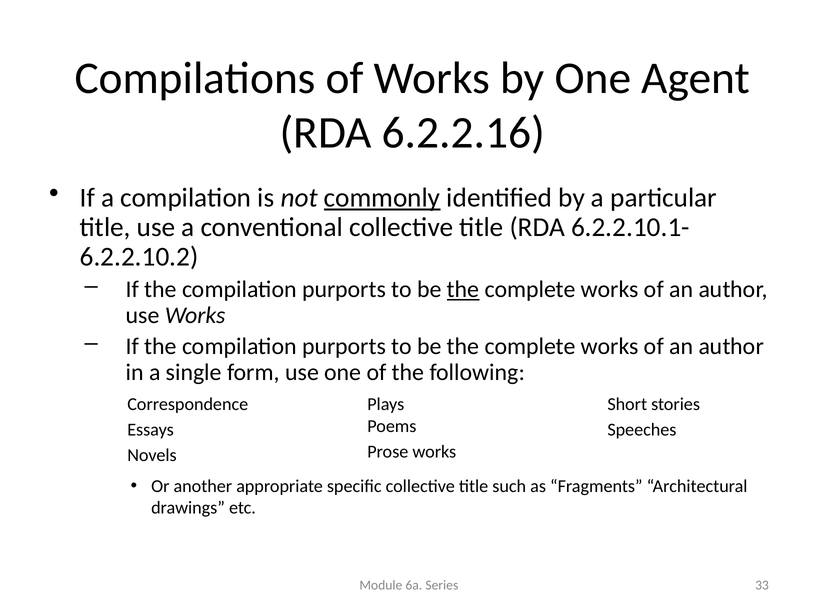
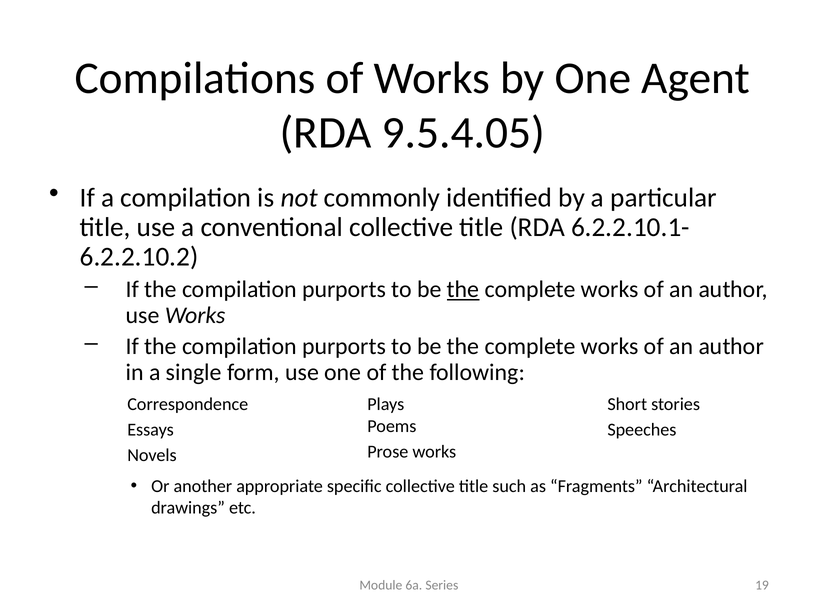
6.2.2.16: 6.2.2.16 -> 9.5.4.05
commonly underline: present -> none
33: 33 -> 19
